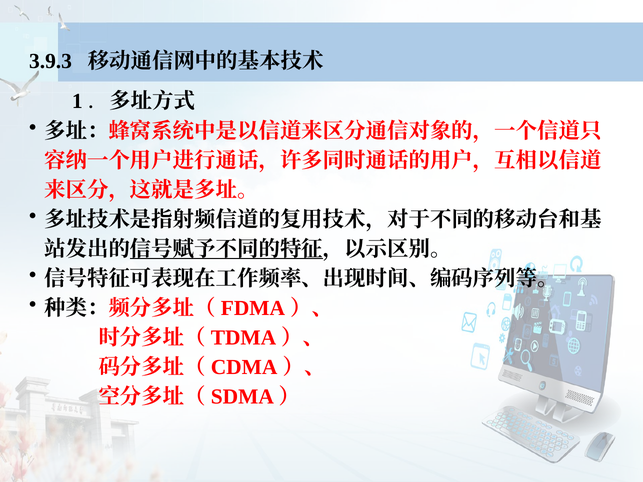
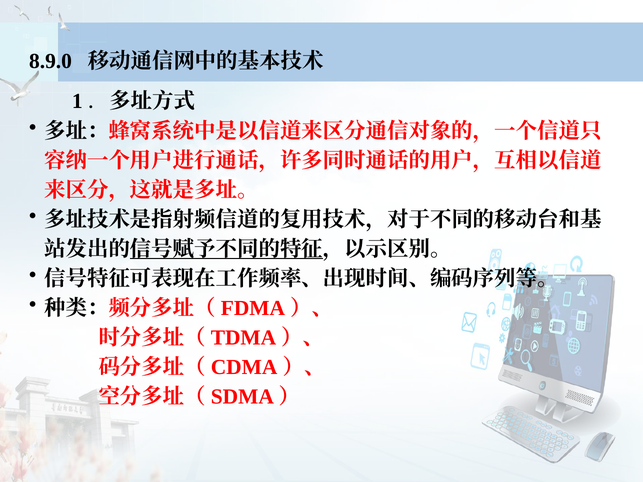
3.9.3: 3.9.3 -> 8.9.0
